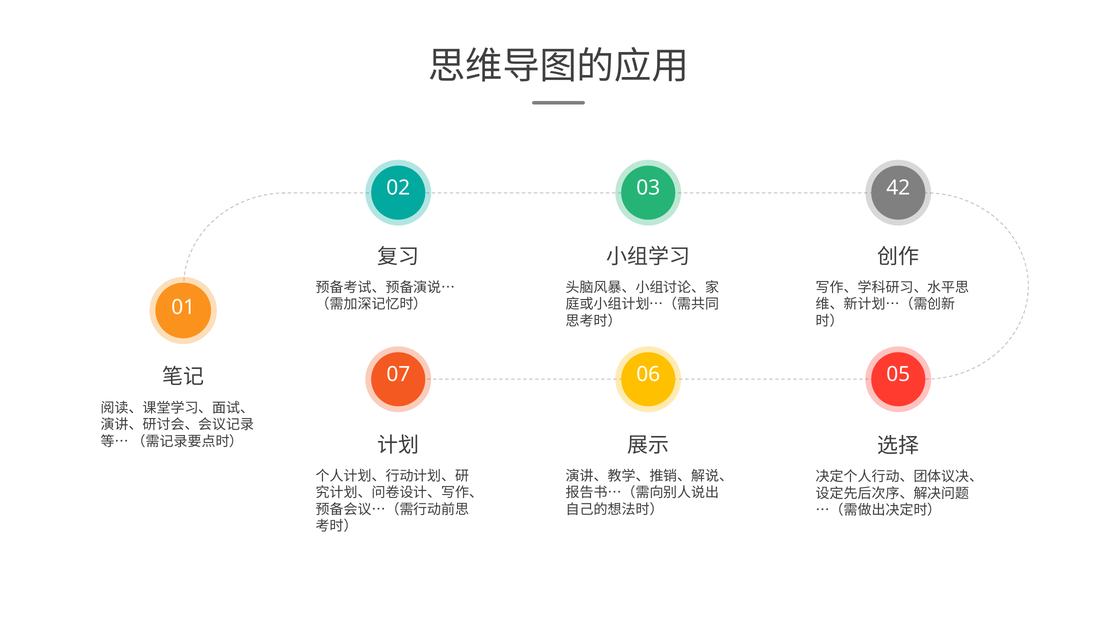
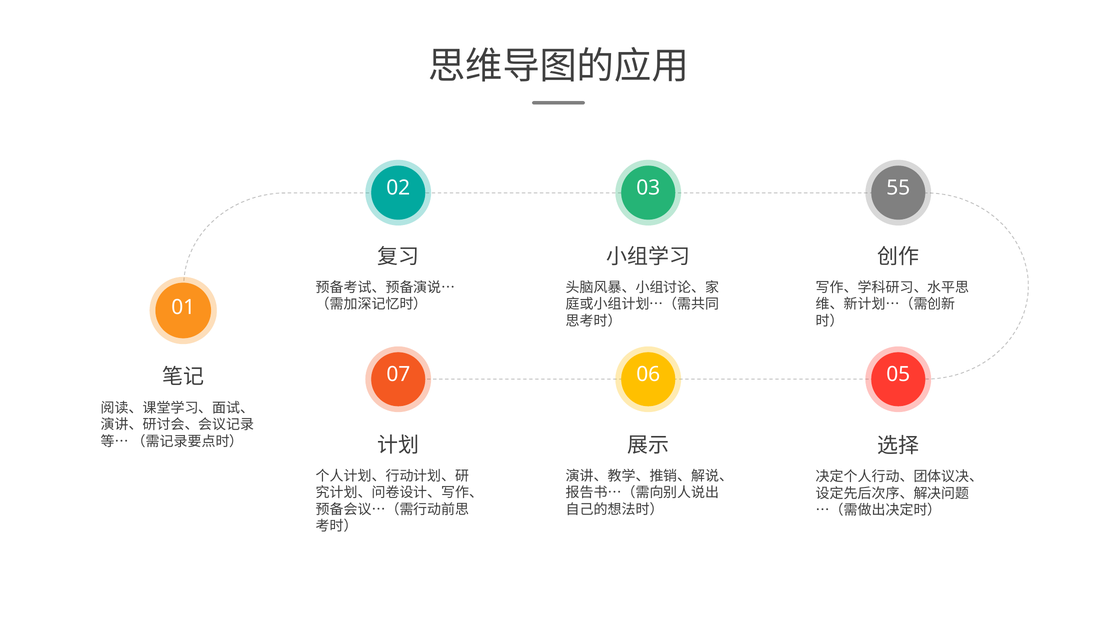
42: 42 -> 55
